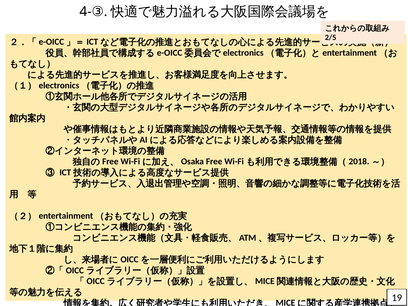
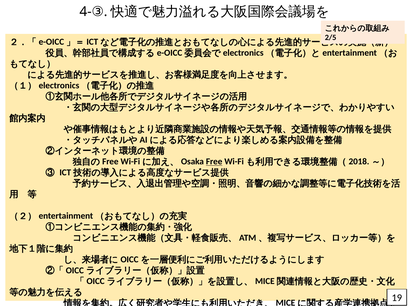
Free underline: none -> present
